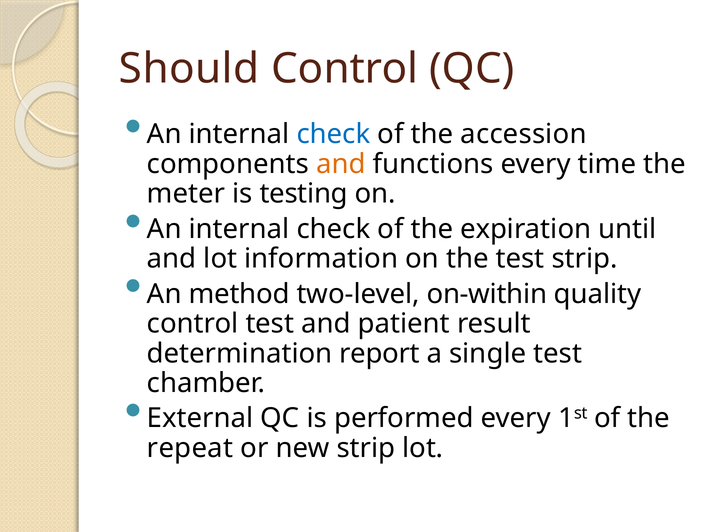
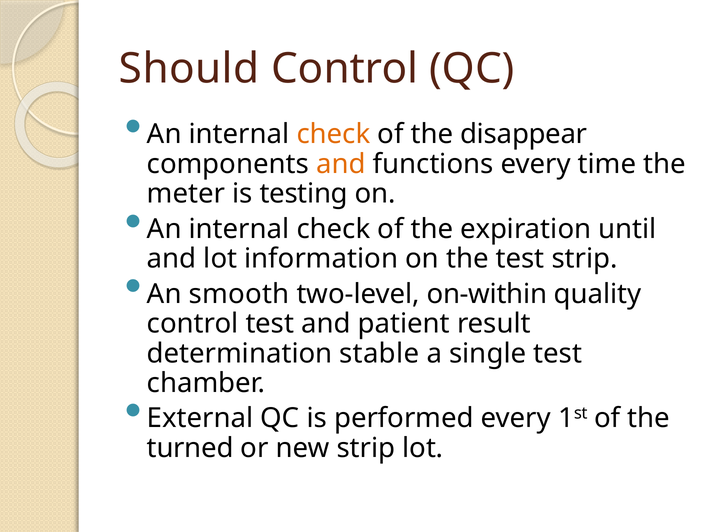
check at (333, 134) colour: blue -> orange
accession: accession -> disappear
method: method -> smooth
report: report -> stable
repeat: repeat -> turned
